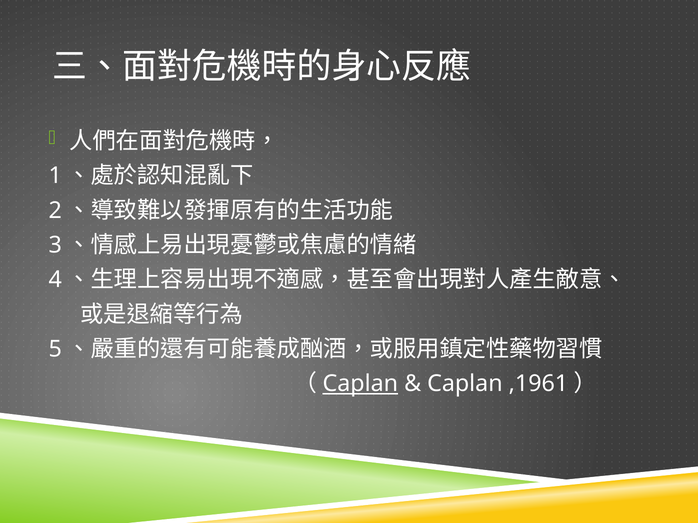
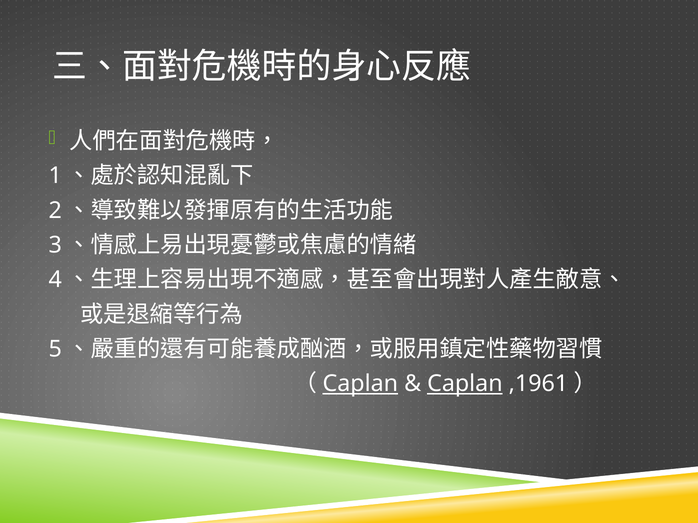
Caplan at (465, 384) underline: none -> present
